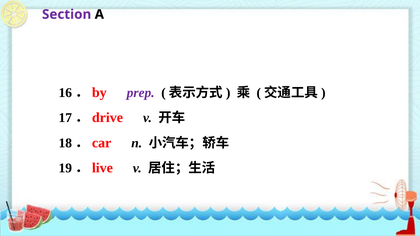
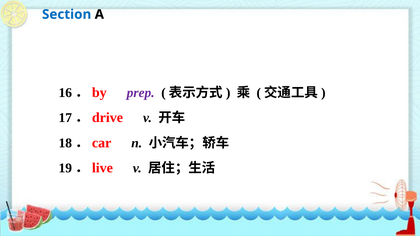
Section colour: purple -> blue
